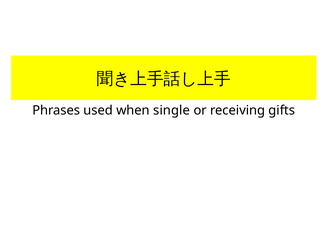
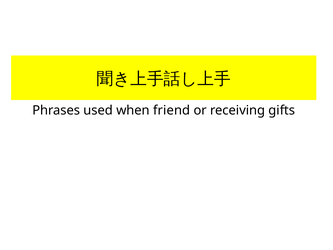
single: single -> friend
